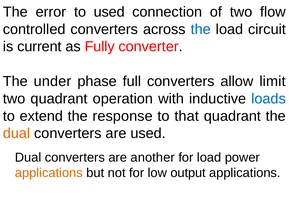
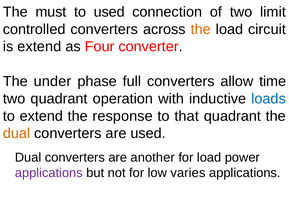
error: error -> must
flow: flow -> limit
the at (201, 29) colour: blue -> orange
is current: current -> extend
Fully: Fully -> Four
limit: limit -> time
applications at (49, 173) colour: orange -> purple
output: output -> varies
